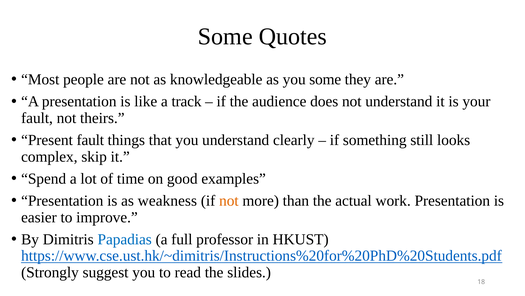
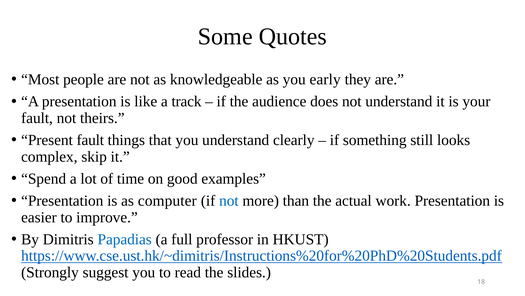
you some: some -> early
weakness: weakness -> computer
not at (229, 200) colour: orange -> blue
